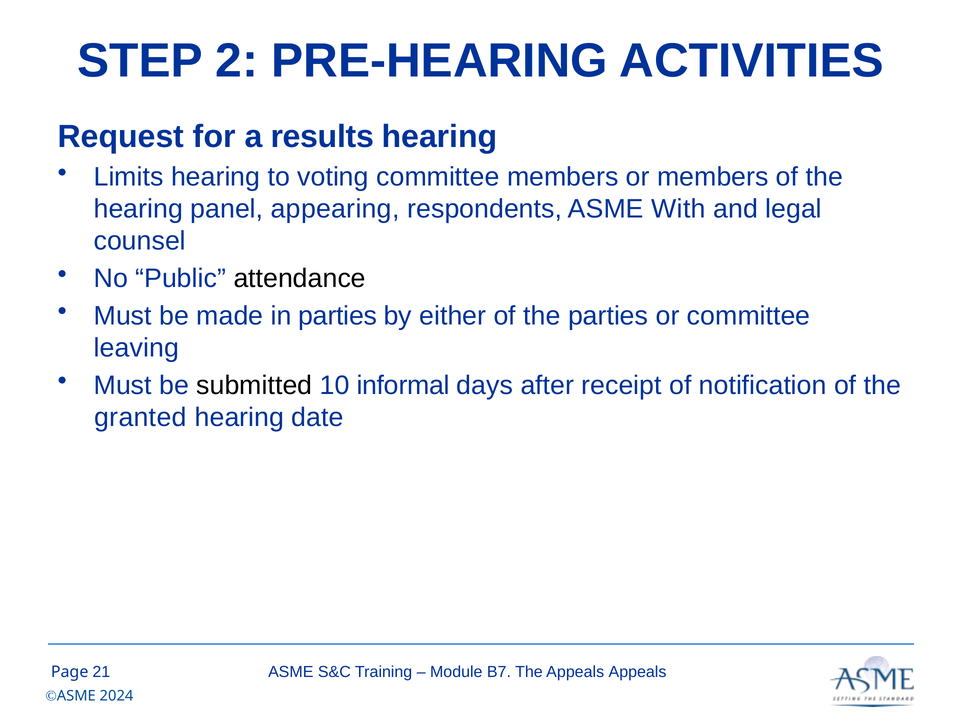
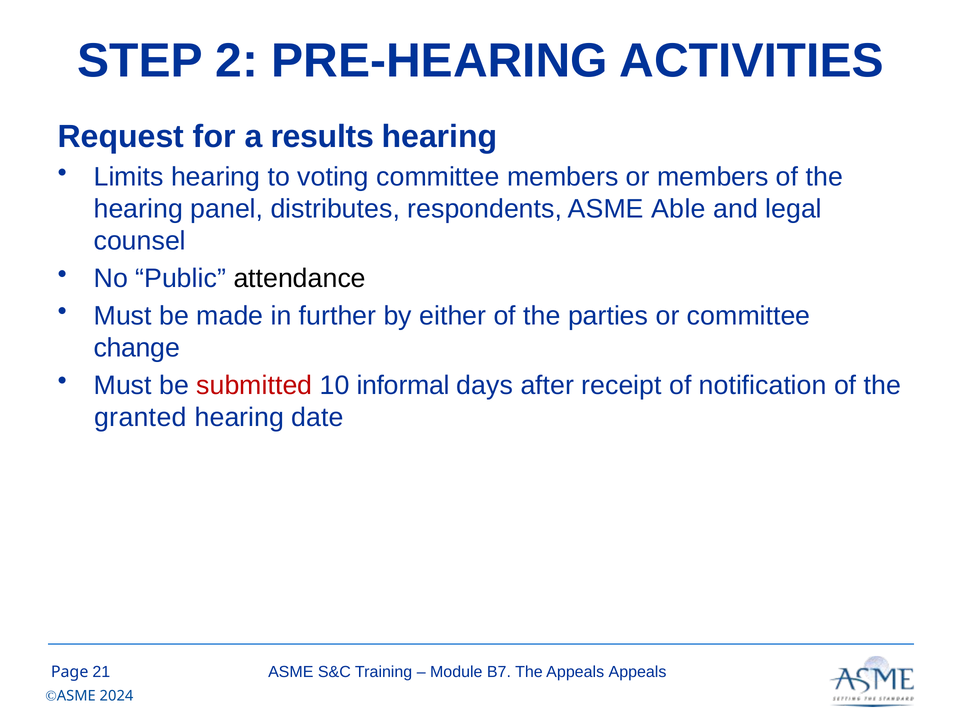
appearing: appearing -> distributes
With: With -> Able
in parties: parties -> further
leaving: leaving -> change
submitted colour: black -> red
